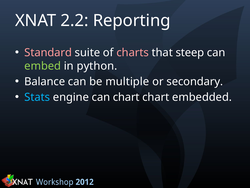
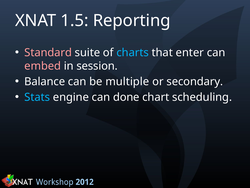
2.2: 2.2 -> 1.5
charts colour: pink -> light blue
steep: steep -> enter
embed colour: light green -> pink
python: python -> session
can chart: chart -> done
embedded: embedded -> scheduling
